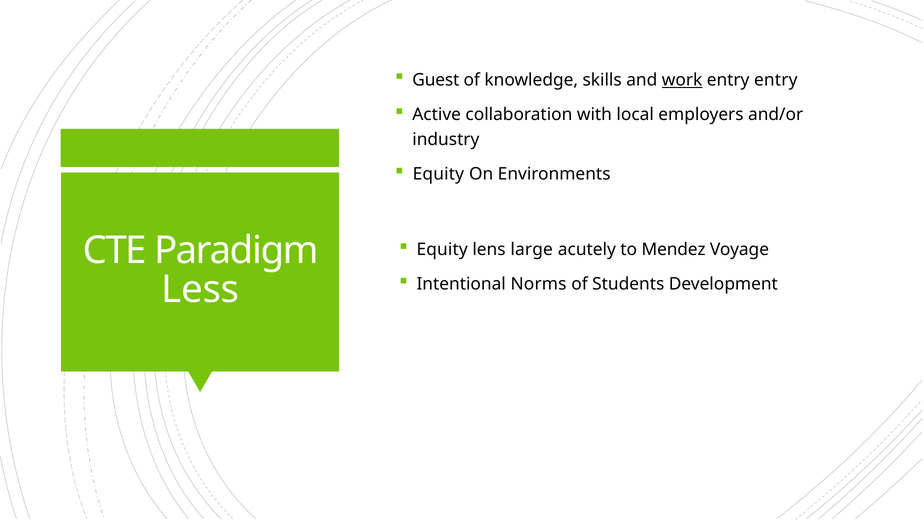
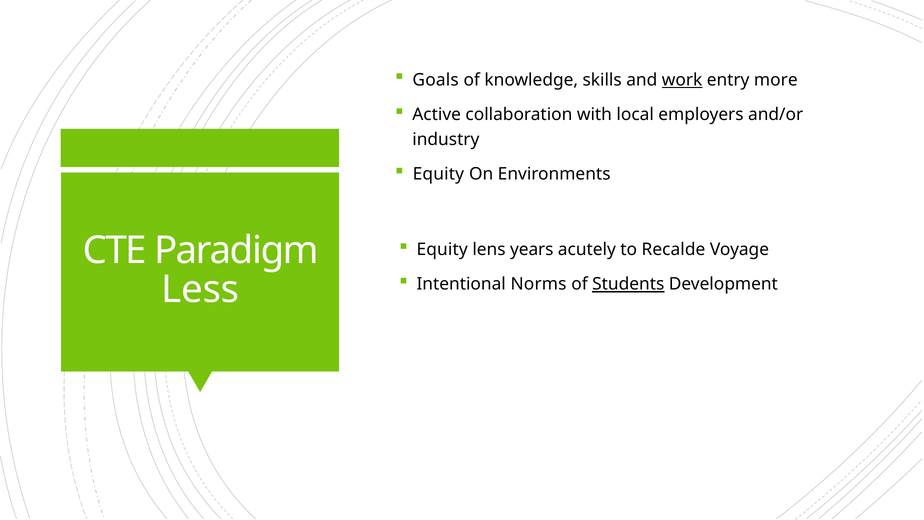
Guest: Guest -> Goals
entry entry: entry -> more
large: large -> years
Mendez: Mendez -> Recalde
Students underline: none -> present
